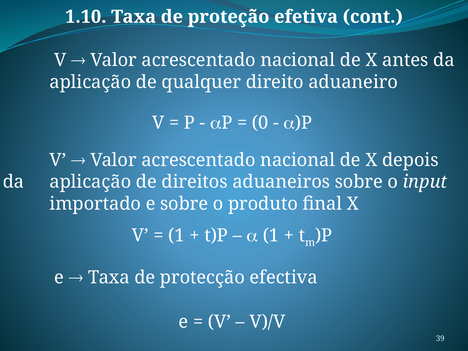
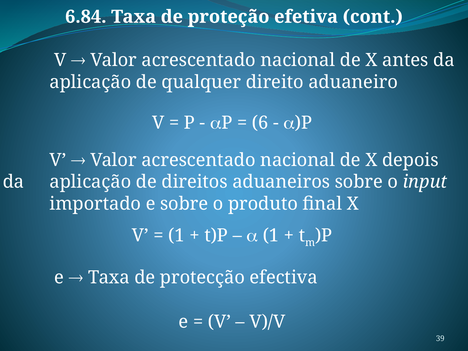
1.10: 1.10 -> 6.84
0: 0 -> 6
